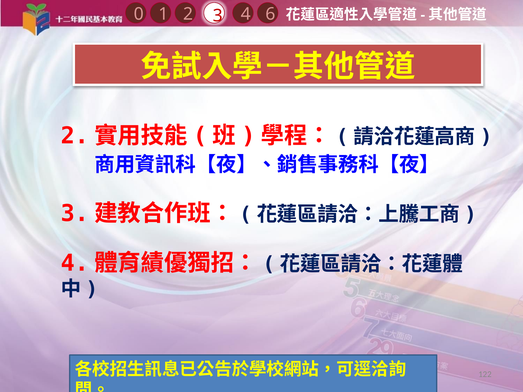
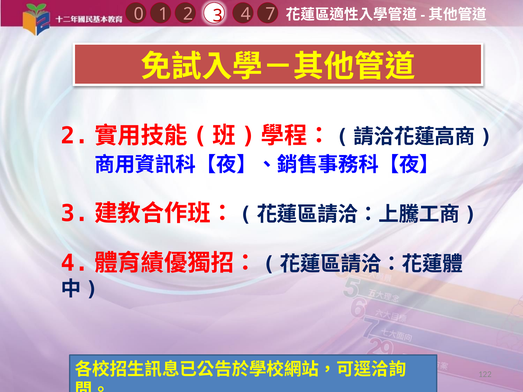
6: 6 -> 7
